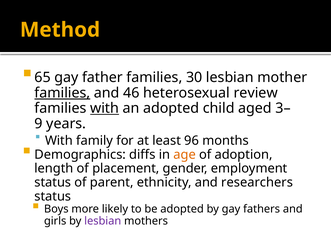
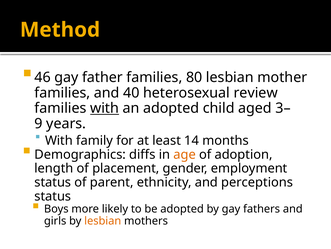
65: 65 -> 46
30: 30 -> 80
families at (62, 93) underline: present -> none
46: 46 -> 40
96: 96 -> 14
researchers: researchers -> perceptions
lesbian at (103, 220) colour: purple -> orange
